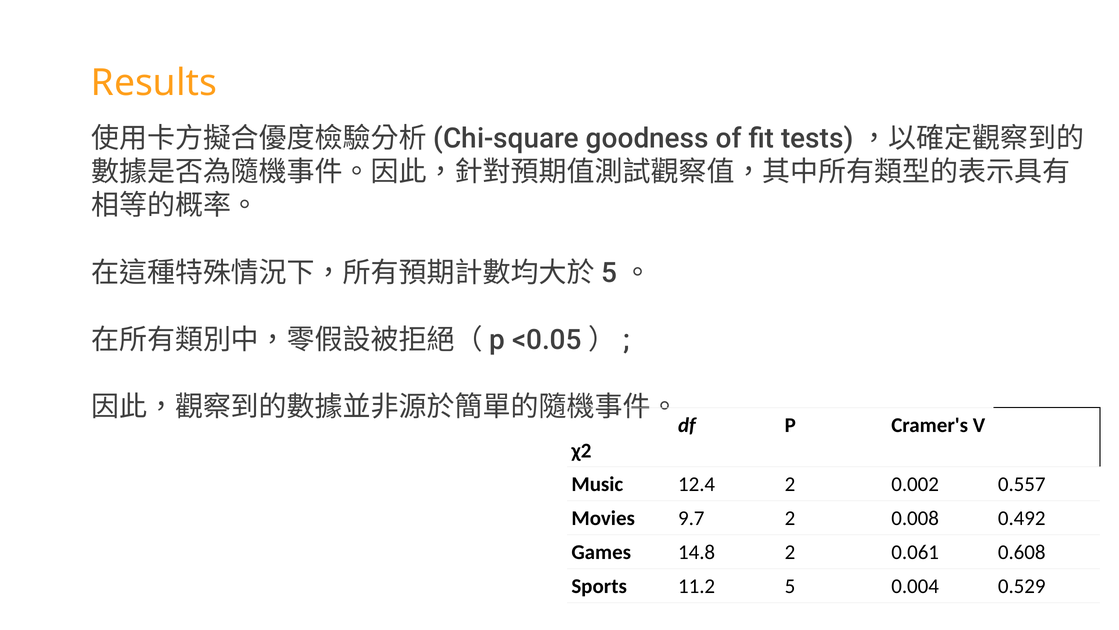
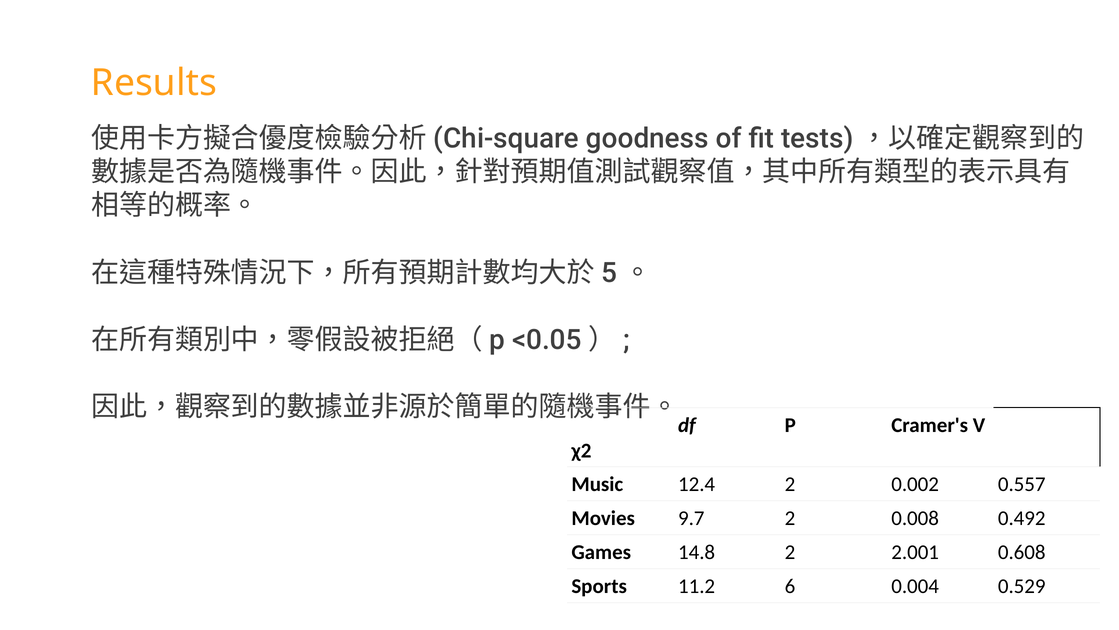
0.061: 0.061 -> 2.001
5: 5 -> 6
